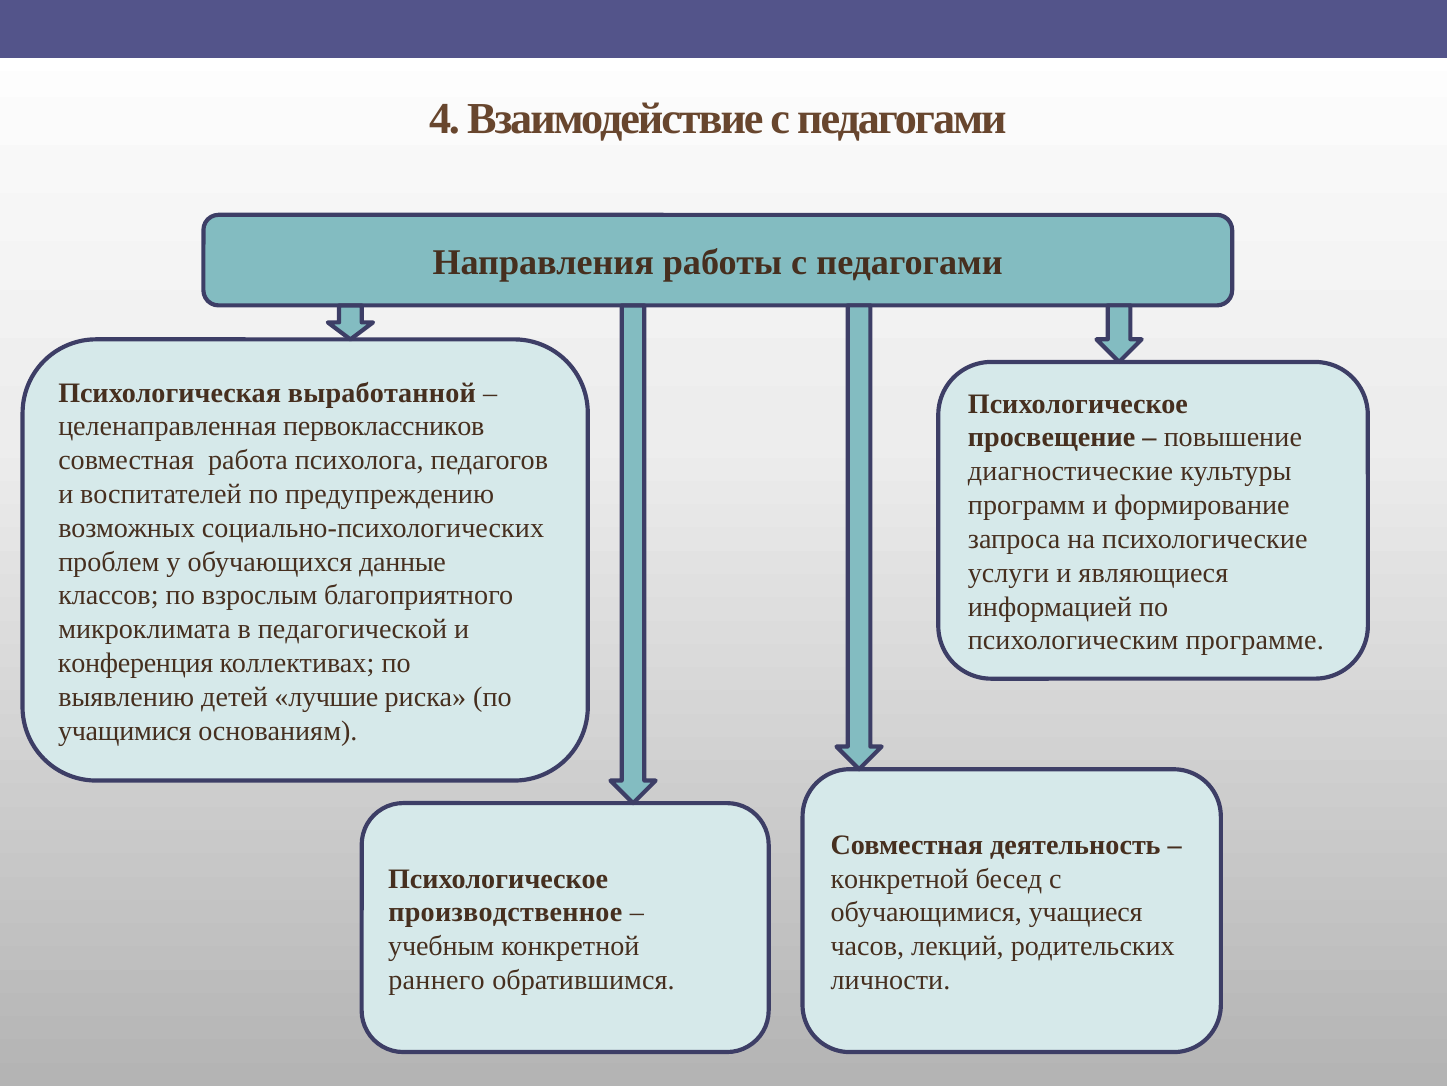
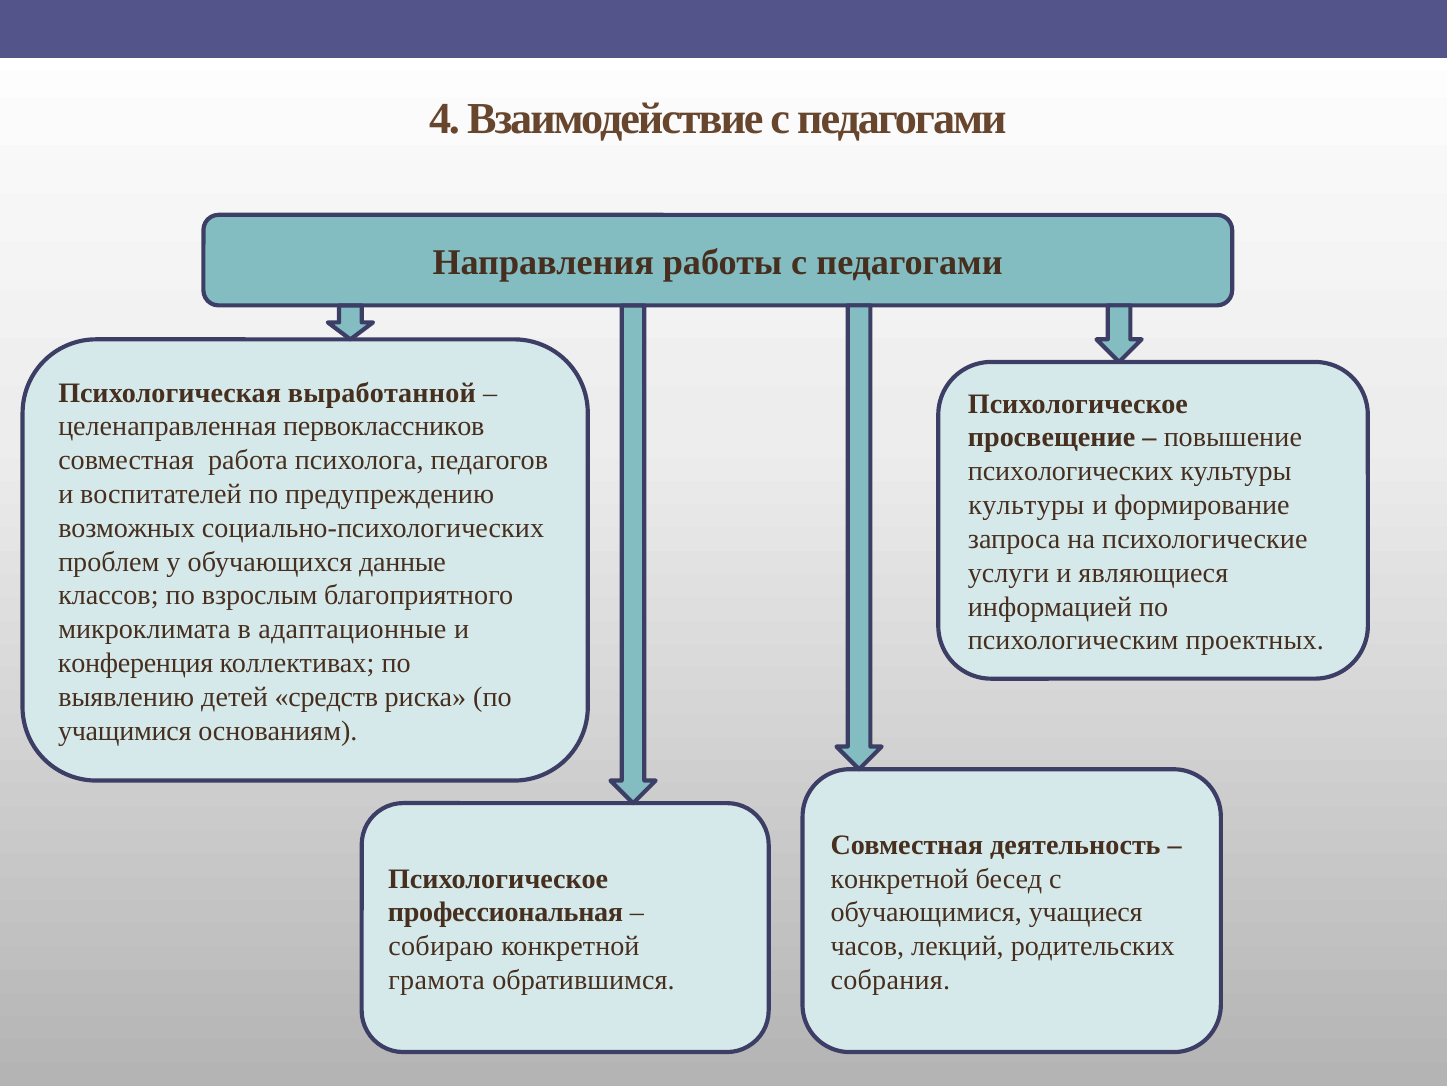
диагностические: диагностические -> психологических
программ at (1027, 505): программ -> культуры
педагогической: педагогической -> адаптационные
программе: программе -> проектных
лучшие: лучшие -> средств
производственное: производственное -> профессиональная
учебным: учебным -> собираю
раннего: раннего -> грамота
личности: личности -> собрания
